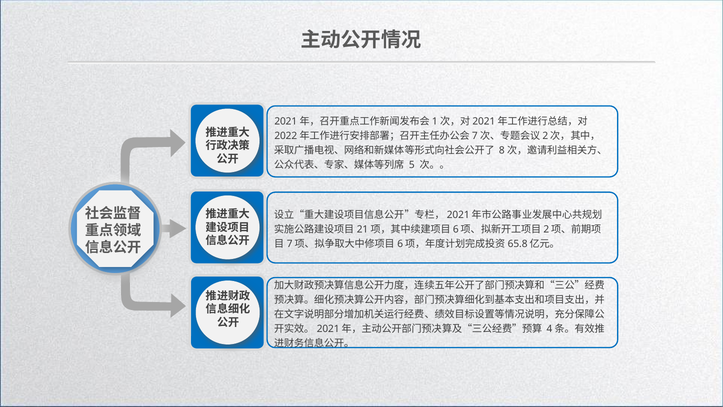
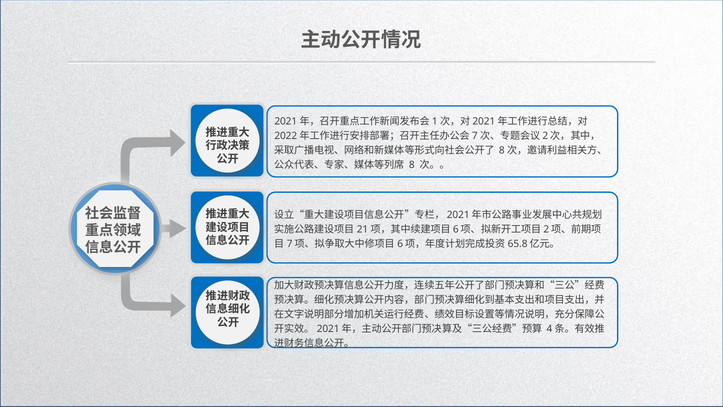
5: 5 -> 8
